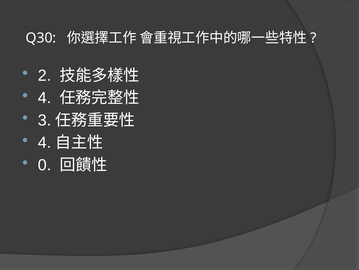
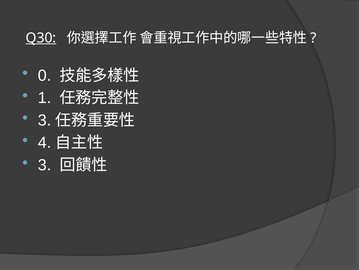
Q30 underline: none -> present
2: 2 -> 0
4 at (45, 98): 4 -> 1
0 at (45, 165): 0 -> 3
